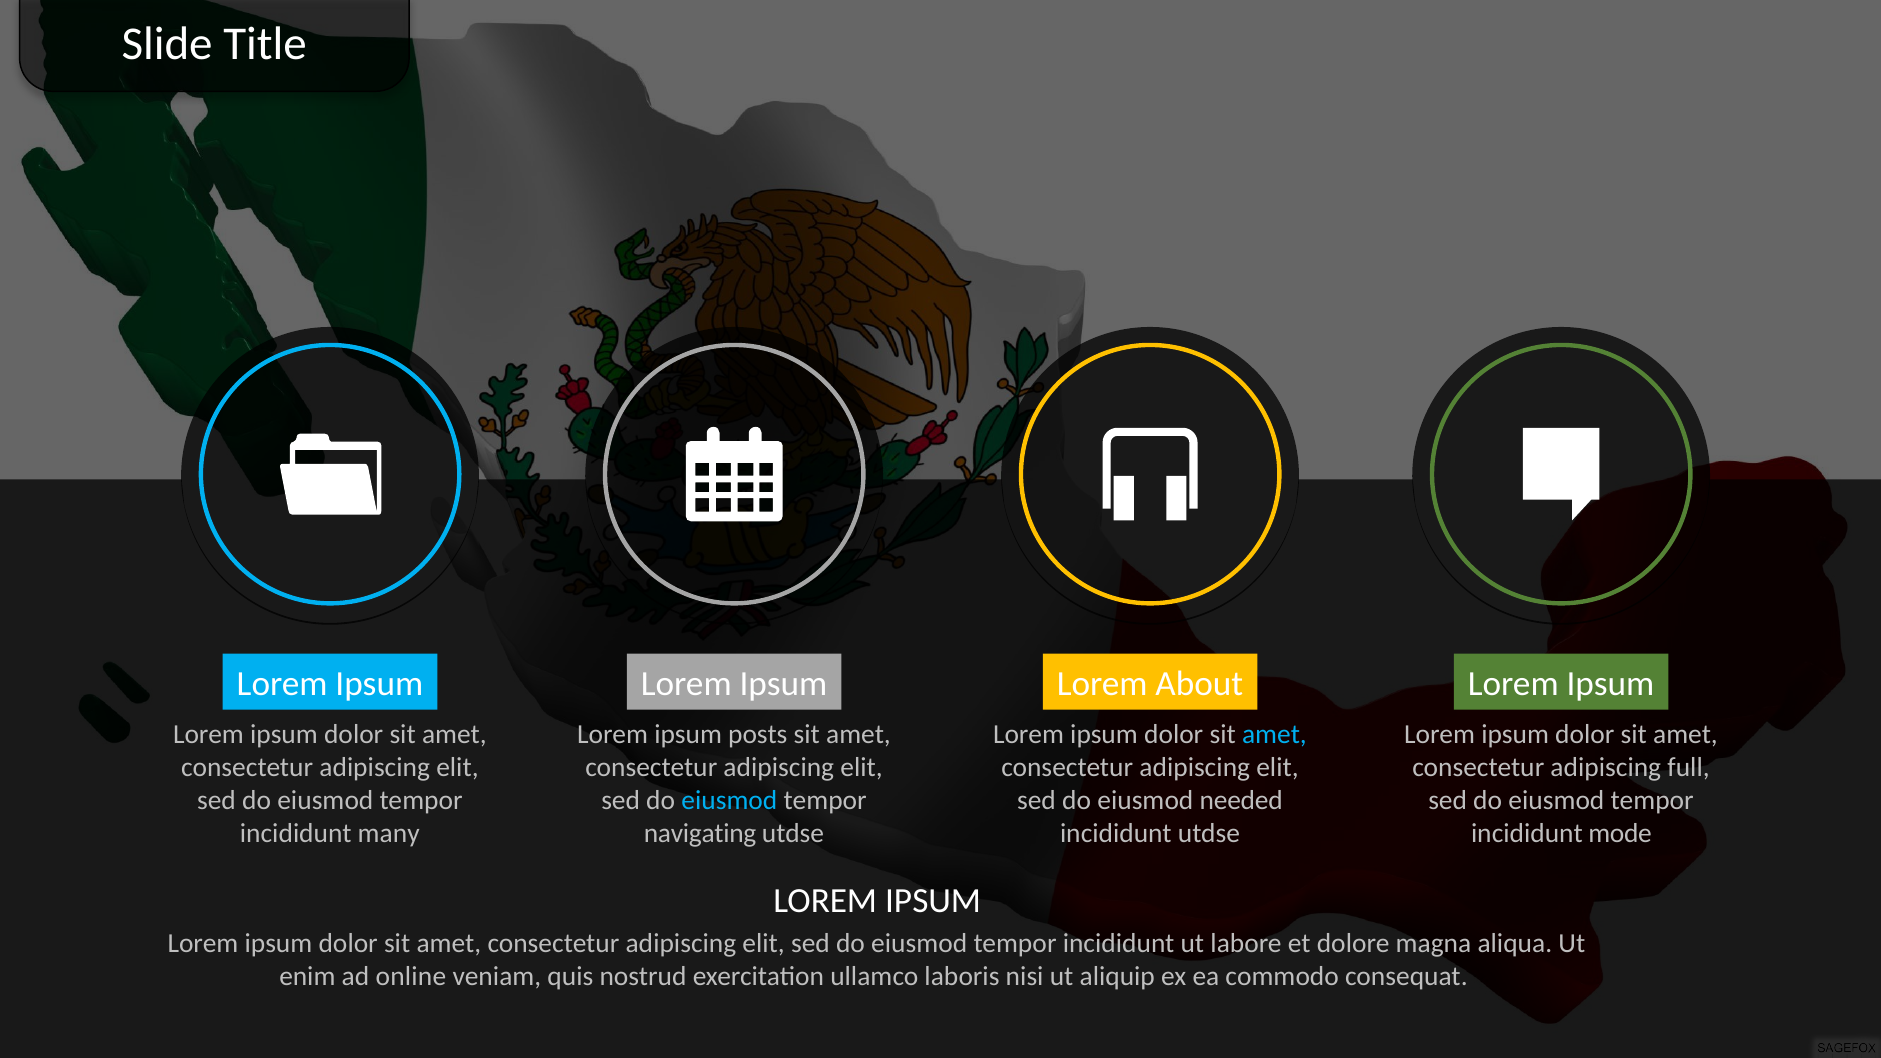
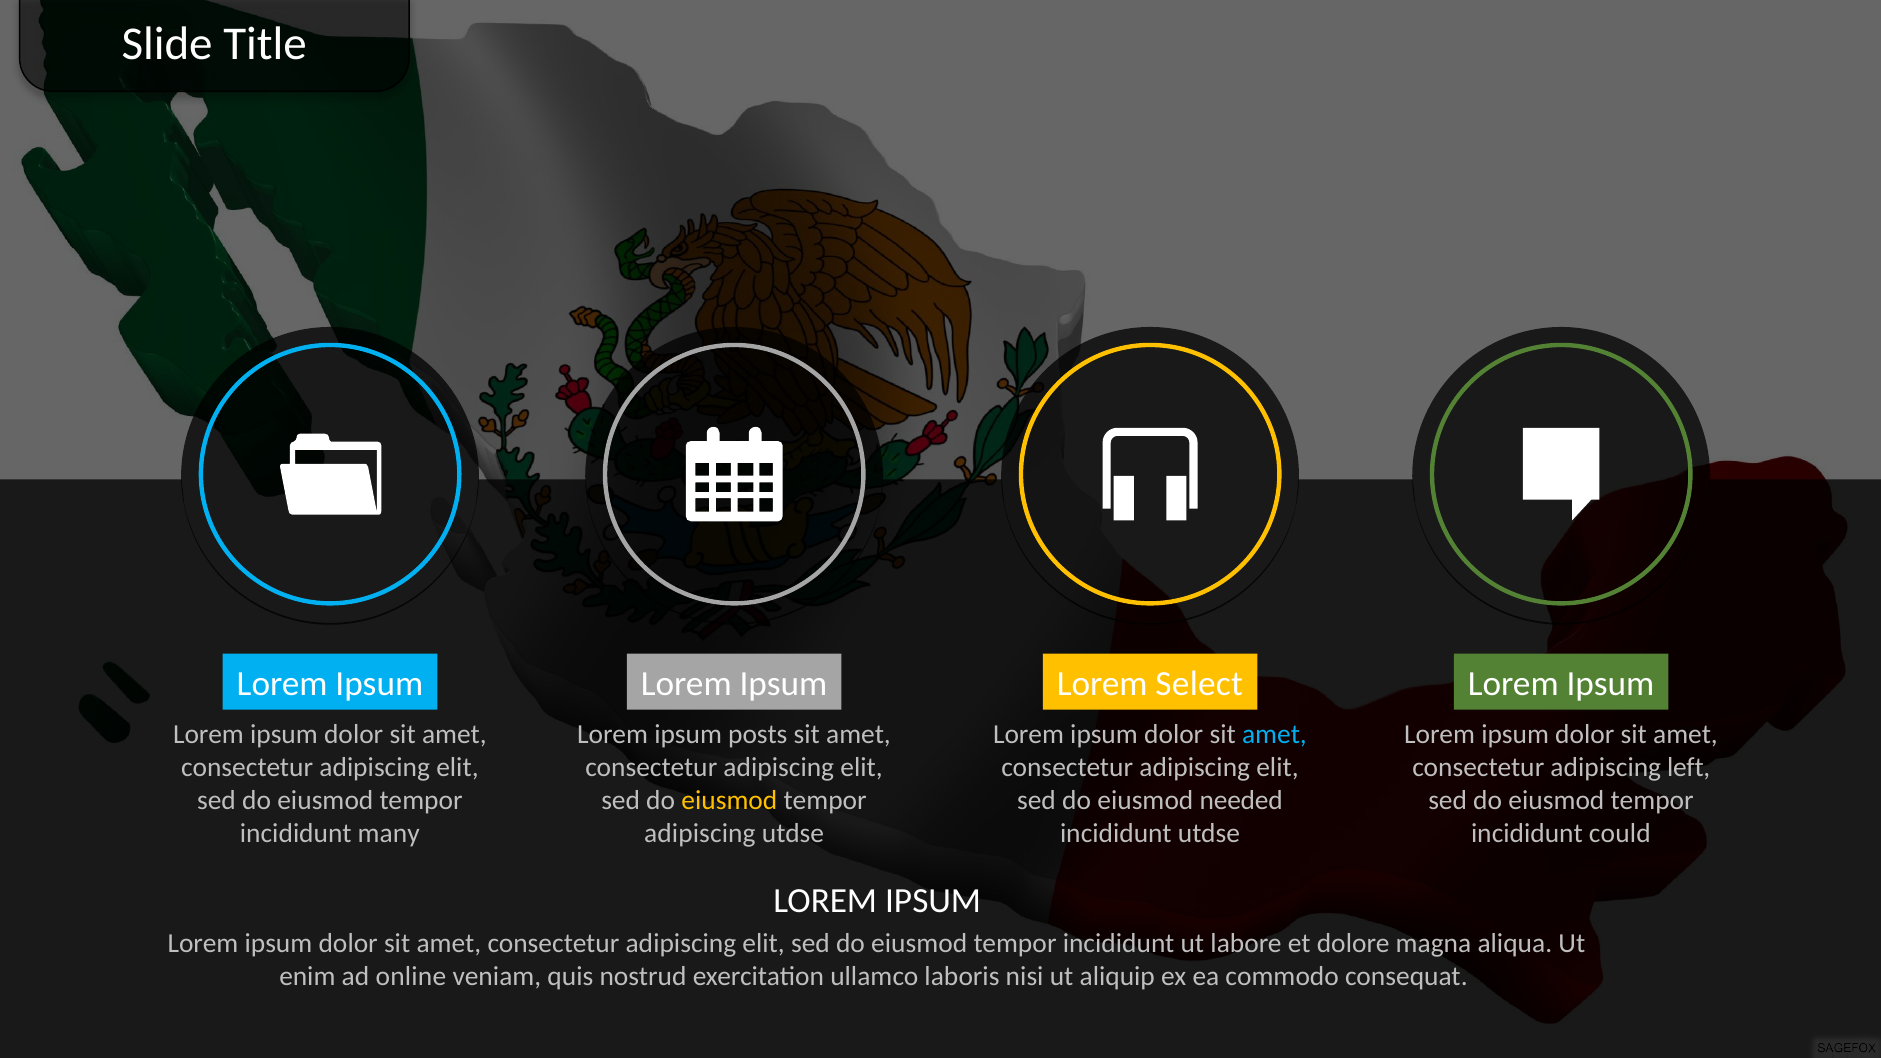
About: About -> Select
full: full -> left
eiusmod at (729, 801) colour: light blue -> yellow
navigating at (700, 834): navigating -> adipiscing
mode: mode -> could
